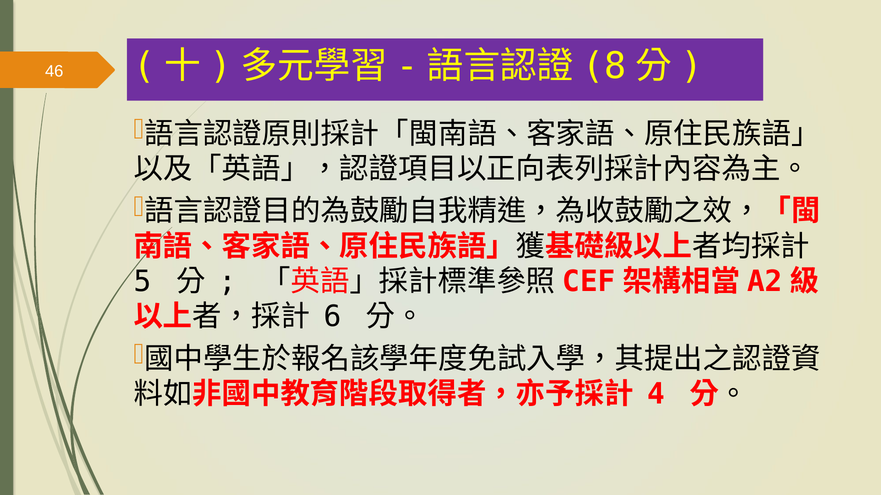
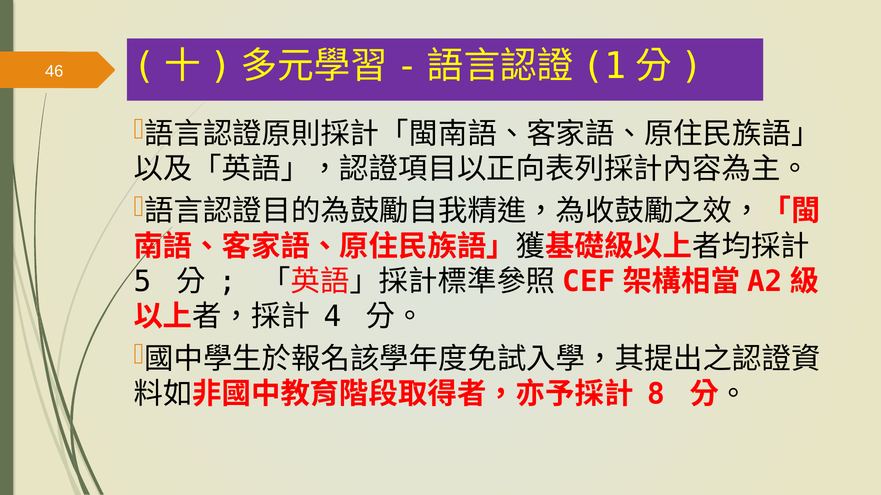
8: 8 -> 1
6: 6 -> 4
4: 4 -> 8
